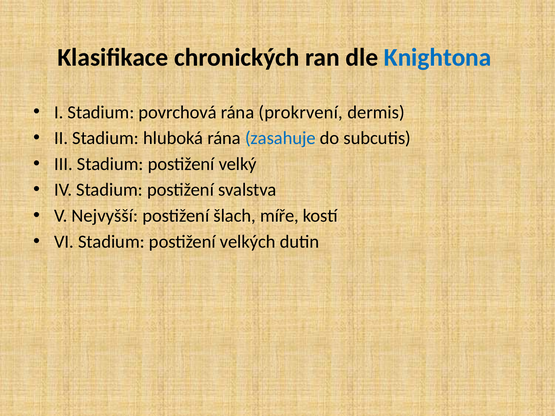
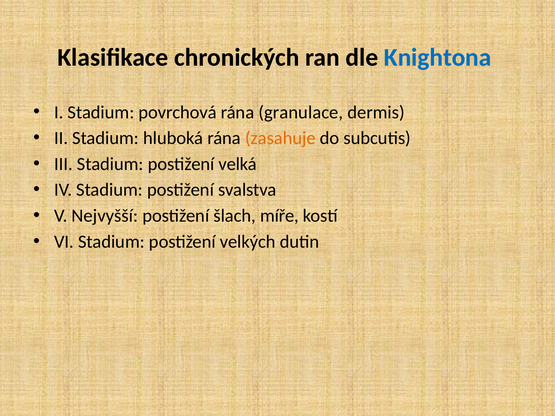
prokrvení: prokrvení -> granulace
zasahuje colour: blue -> orange
velký: velký -> velká
